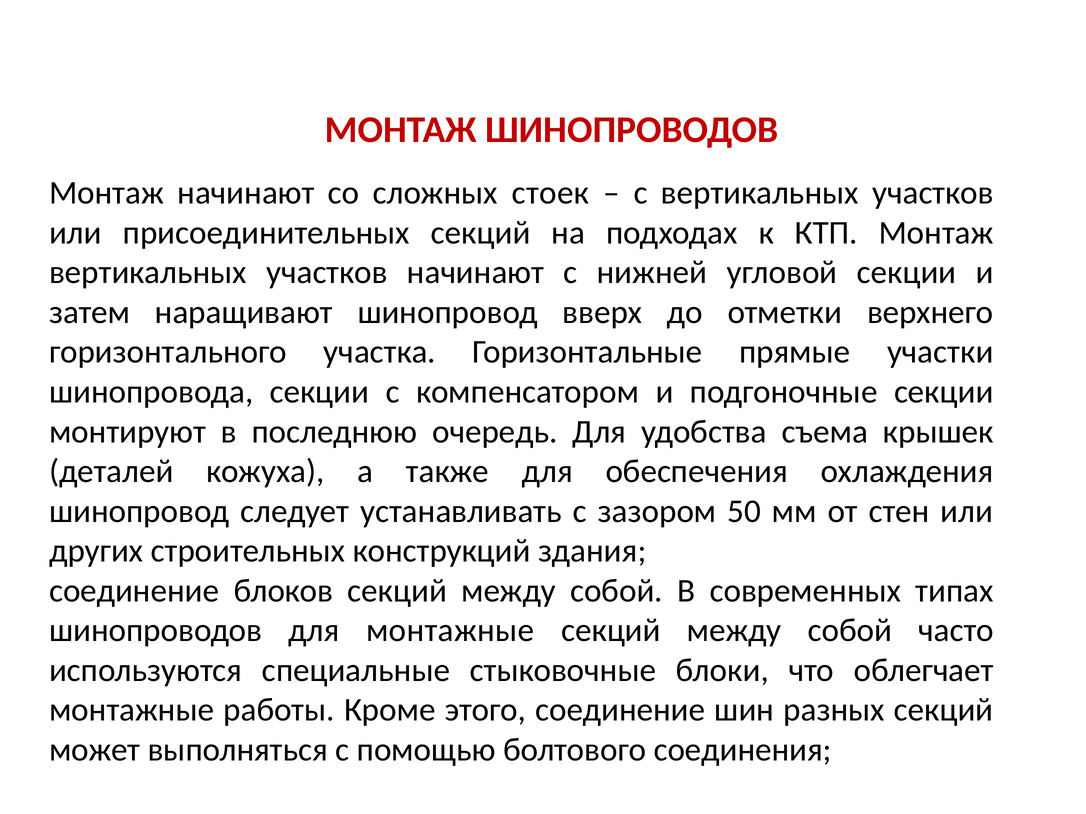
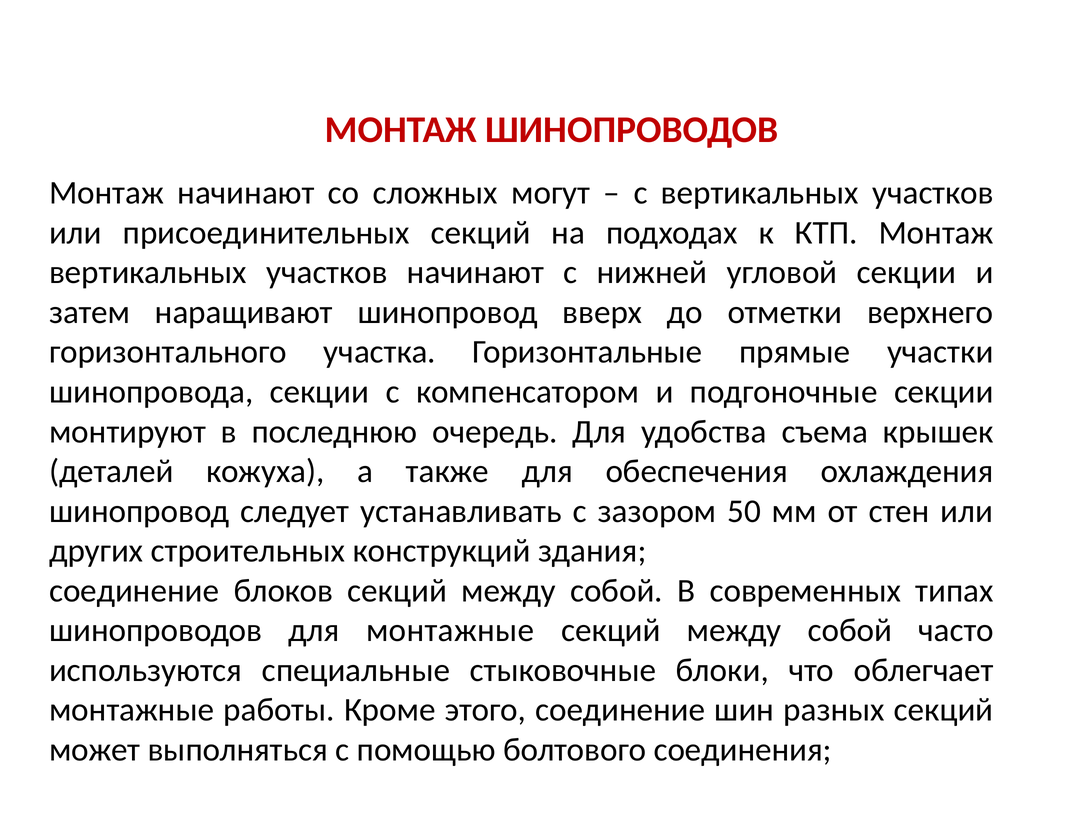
стоек: стоек -> могут
